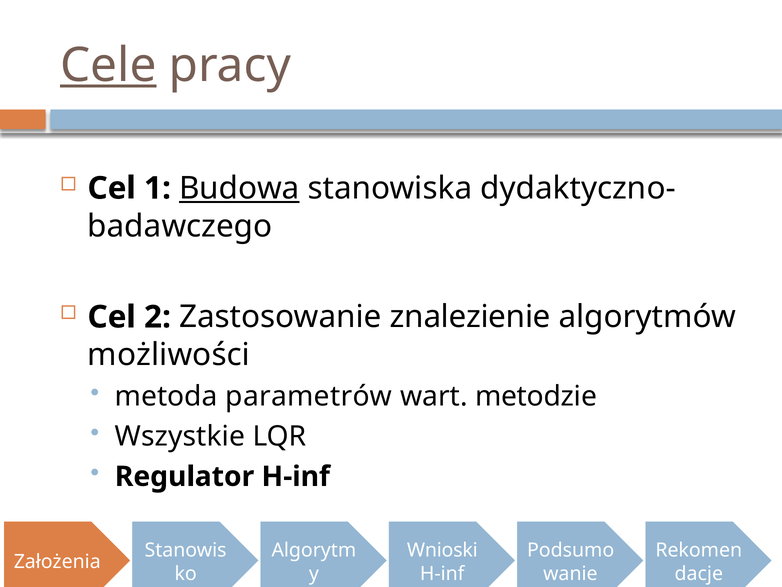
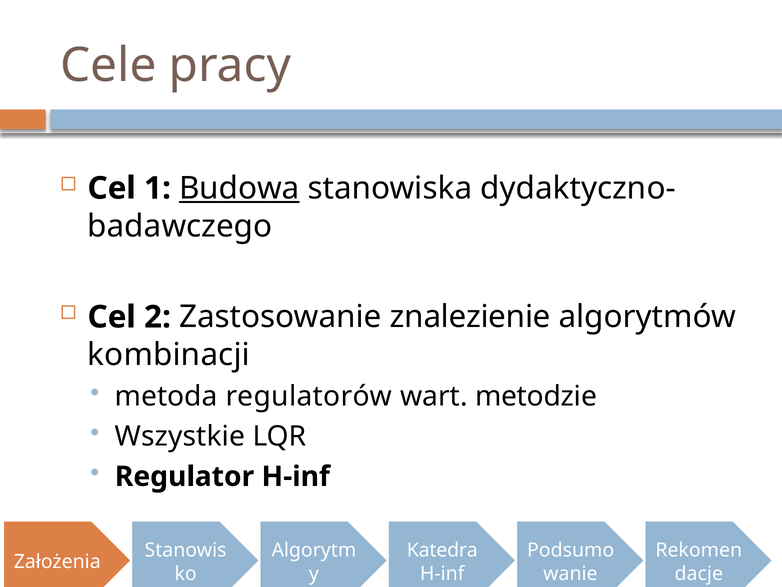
Cele underline: present -> none
możliwości: możliwości -> kombinacji
parametrów: parametrów -> regulatorów
Wnioski: Wnioski -> Katedra
